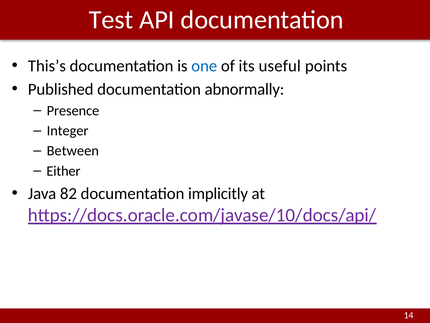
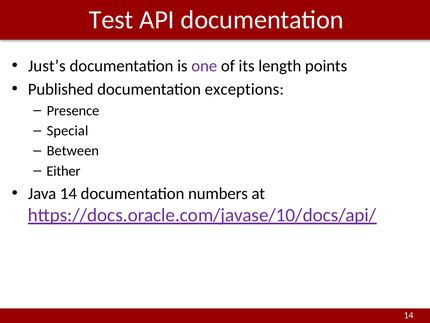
This’s: This’s -> Just’s
one colour: blue -> purple
useful: useful -> length
abnormally: abnormally -> exceptions
Integer: Integer -> Special
Java 82: 82 -> 14
implicitly: implicitly -> numbers
